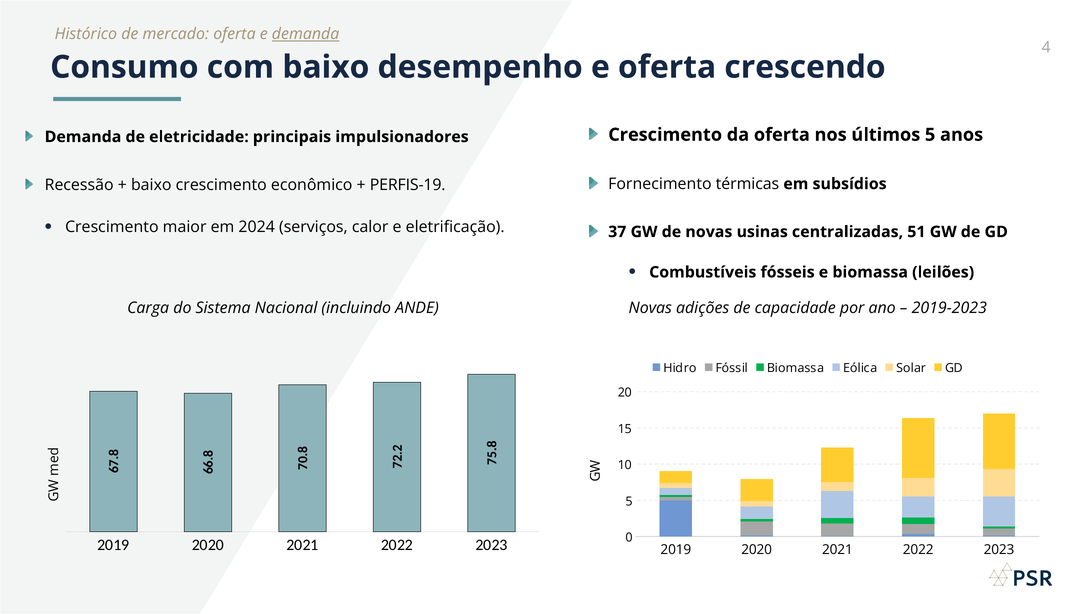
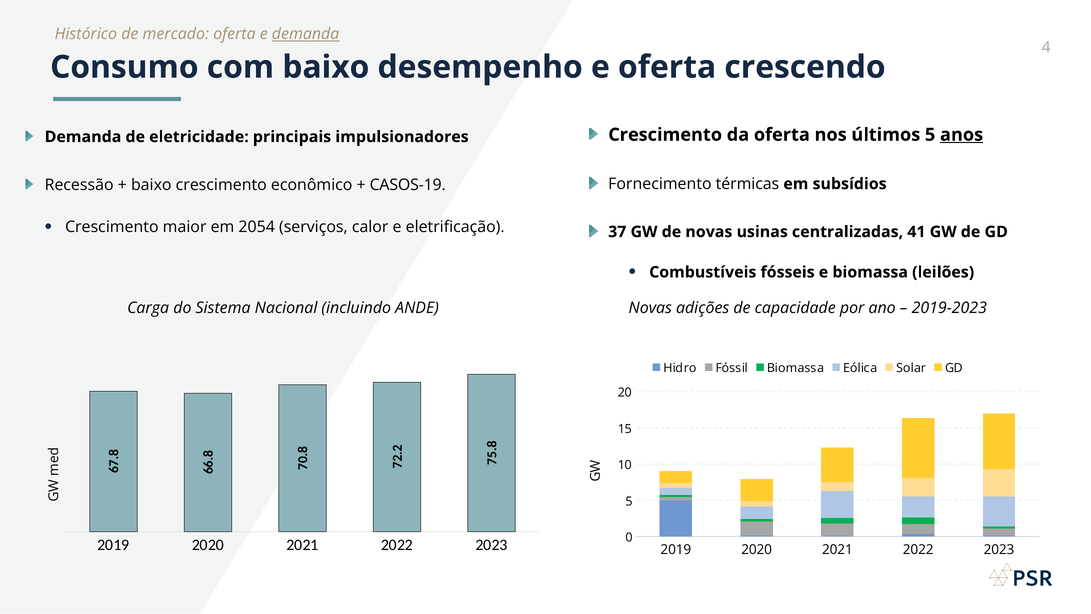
anos underline: none -> present
PERFIS-19: PERFIS-19 -> CASOS-19
2024: 2024 -> 2054
51: 51 -> 41
